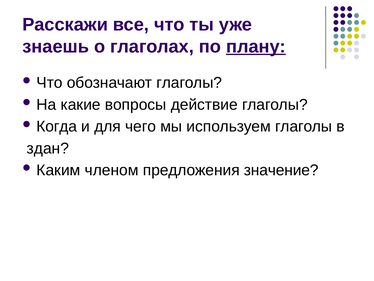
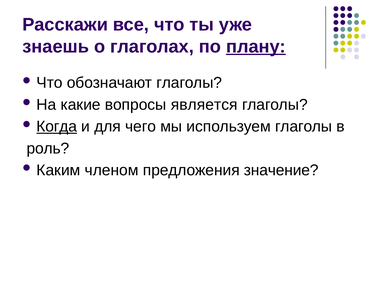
действие: действие -> является
Когда underline: none -> present
здан: здан -> роль
